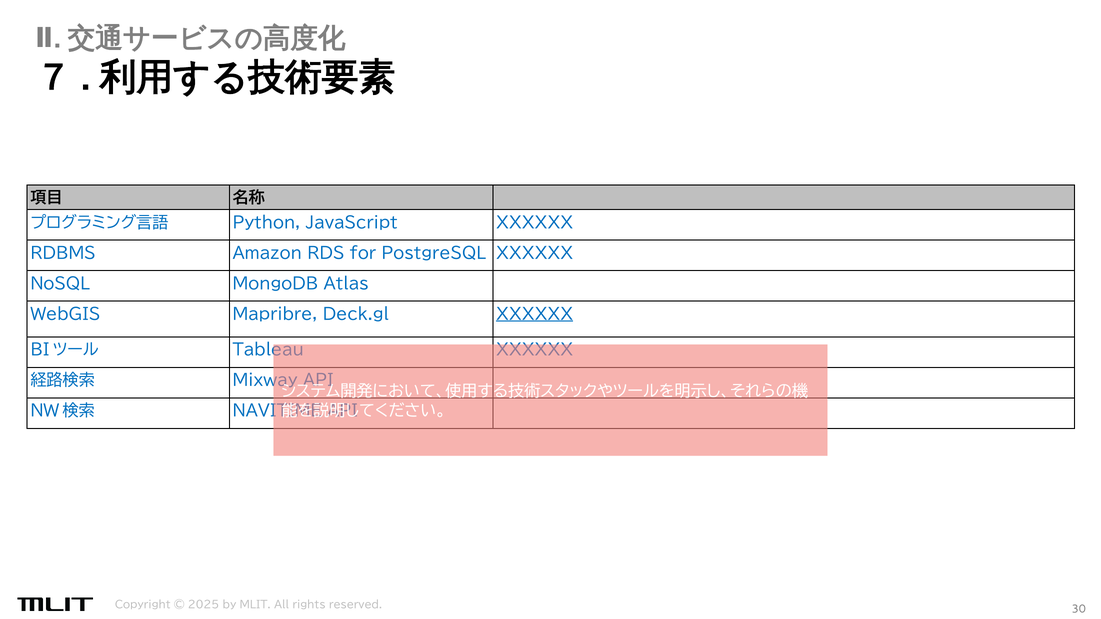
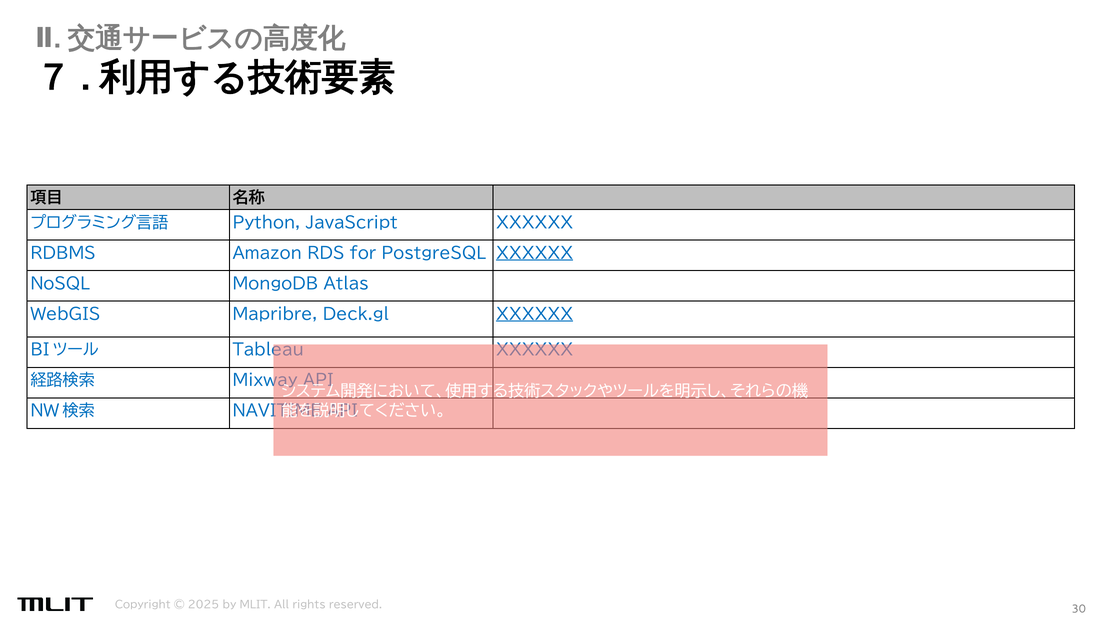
XXXXXX at (535, 253) underline: none -> present
